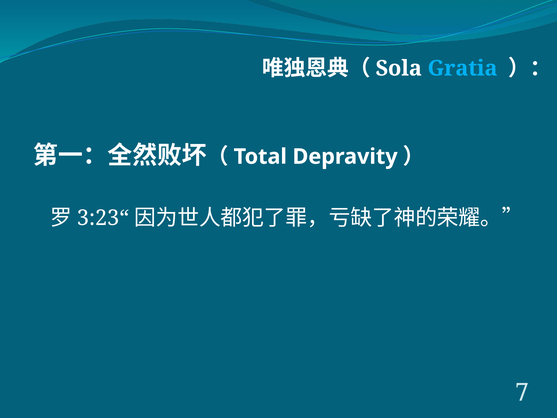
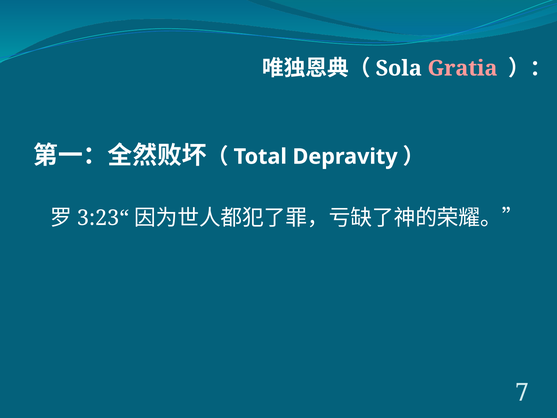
Gratia colour: light blue -> pink
